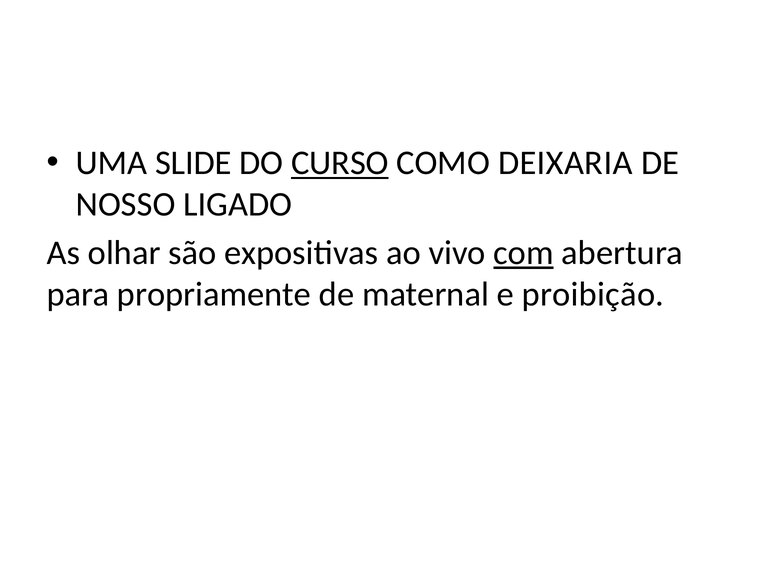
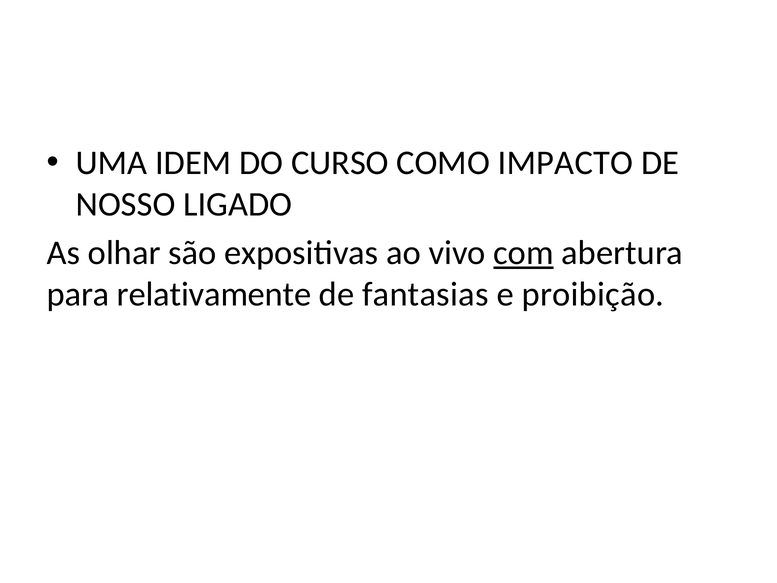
SLIDE: SLIDE -> IDEM
CURSO underline: present -> none
DEIXARIA: DEIXARIA -> IMPACTO
propriamente: propriamente -> relativamente
maternal: maternal -> fantasias
